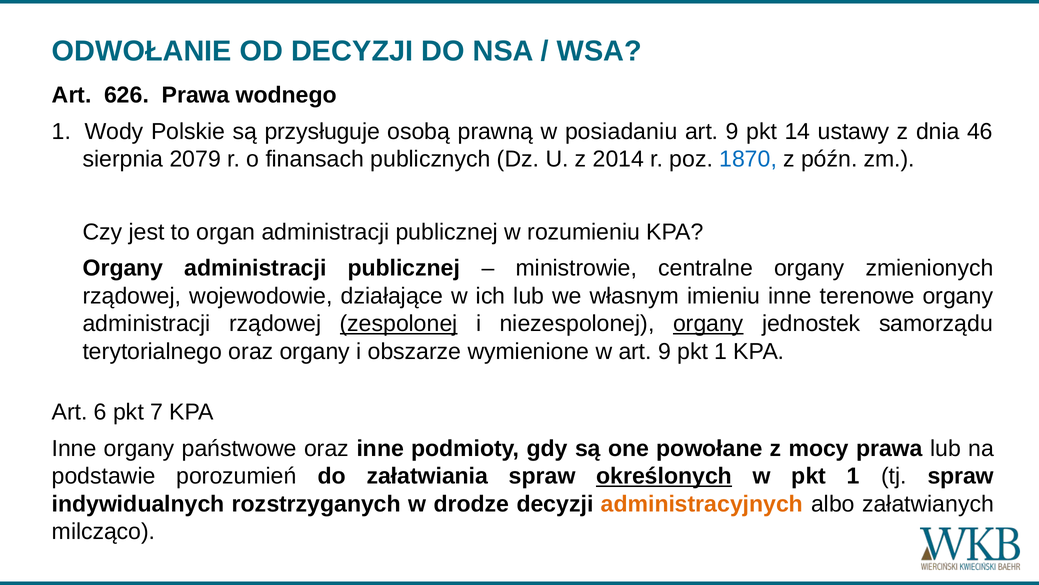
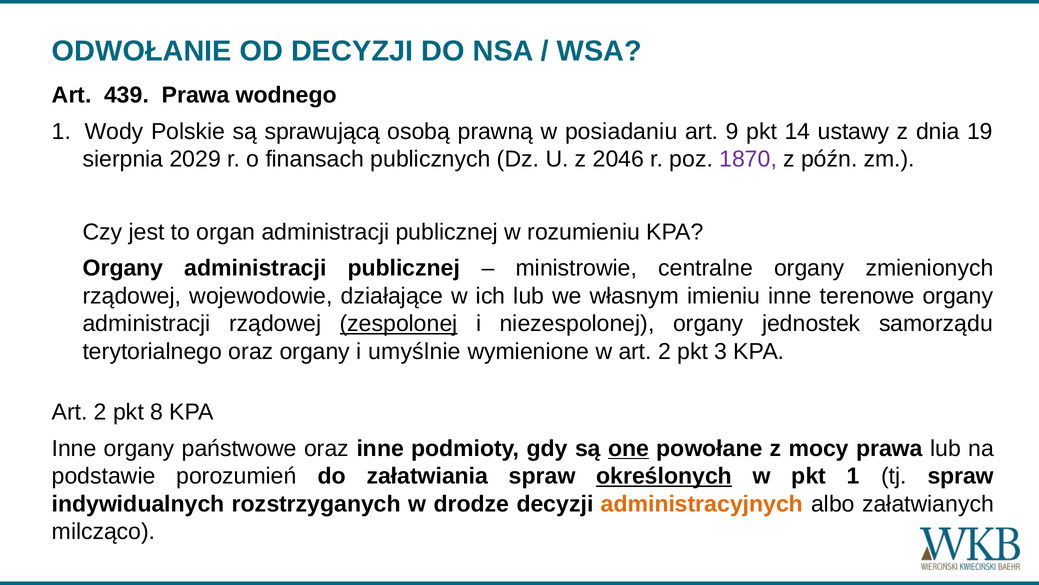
626: 626 -> 439
przysługuje: przysługuje -> sprawującą
46: 46 -> 19
2079: 2079 -> 2029
2014: 2014 -> 2046
1870 colour: blue -> purple
organy at (708, 323) underline: present -> none
obszarze: obszarze -> umyślnie
w art 9: 9 -> 2
1 at (721, 351): 1 -> 3
6 at (100, 412): 6 -> 2
7: 7 -> 8
one underline: none -> present
